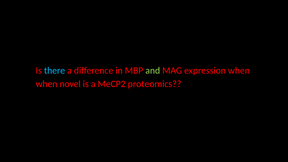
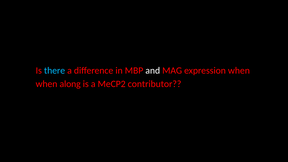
and colour: light green -> white
novel: novel -> along
proteomics: proteomics -> contributor
